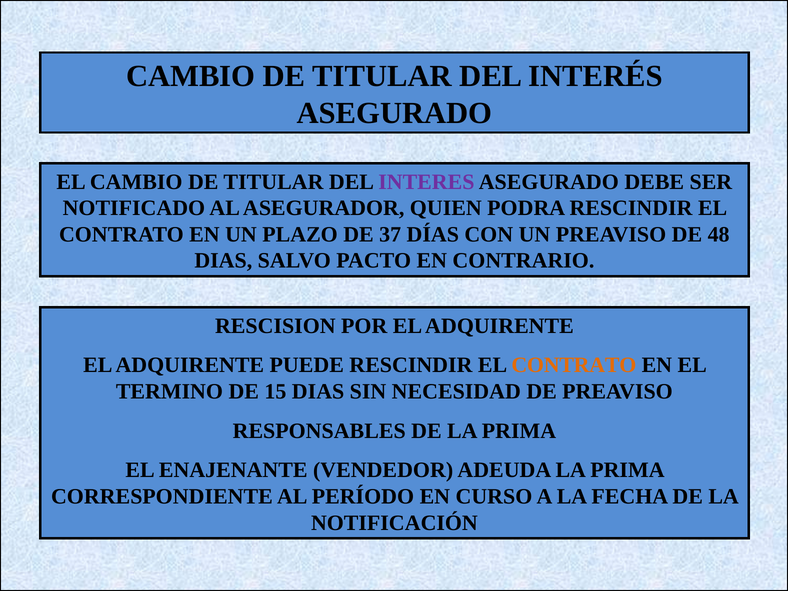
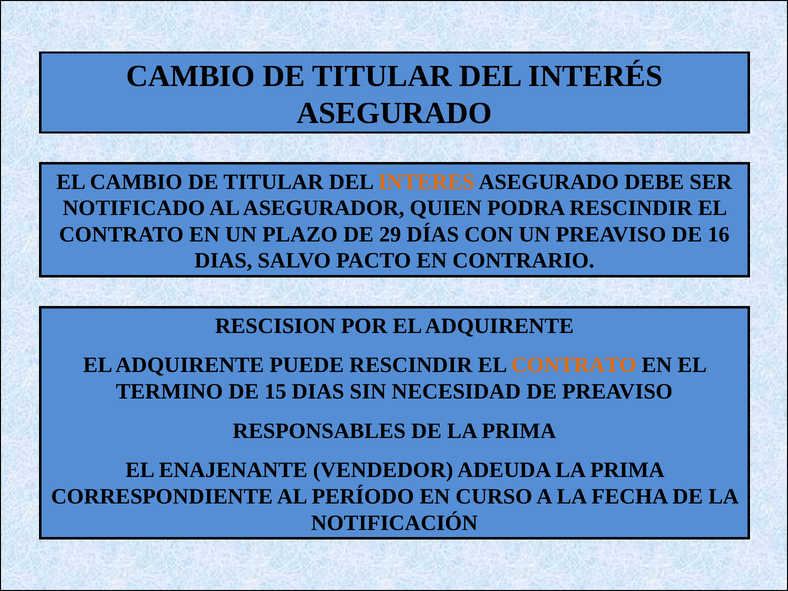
INTERES colour: purple -> orange
37: 37 -> 29
48: 48 -> 16
